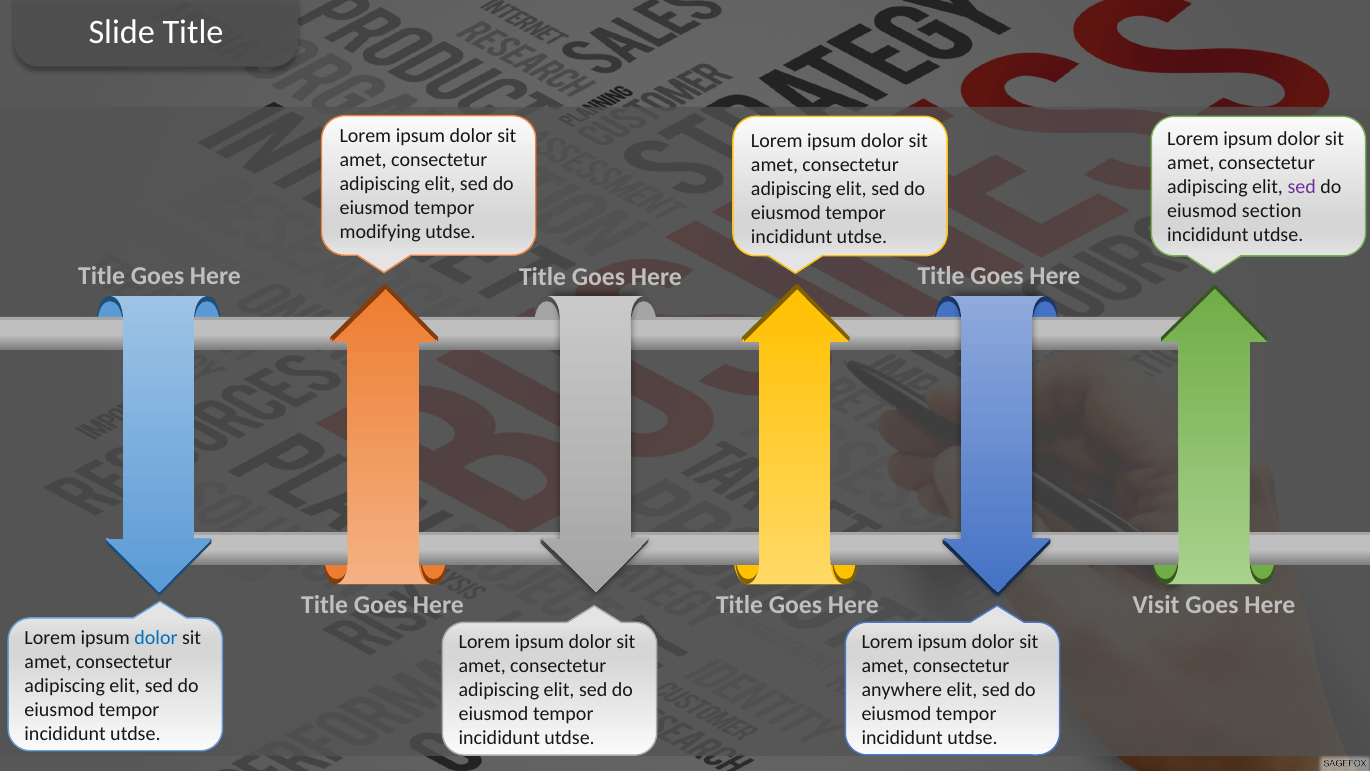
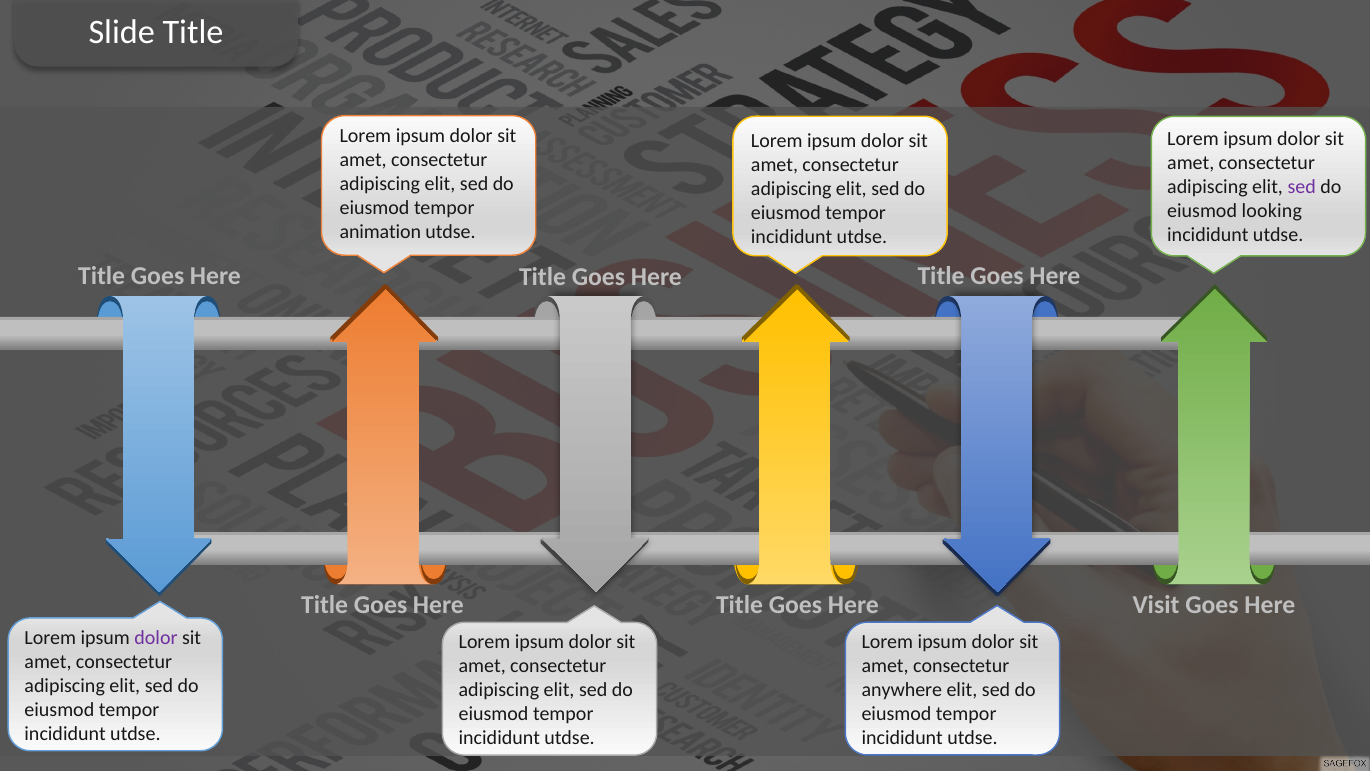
section: section -> looking
modifying: modifying -> animation
dolor at (156, 637) colour: blue -> purple
